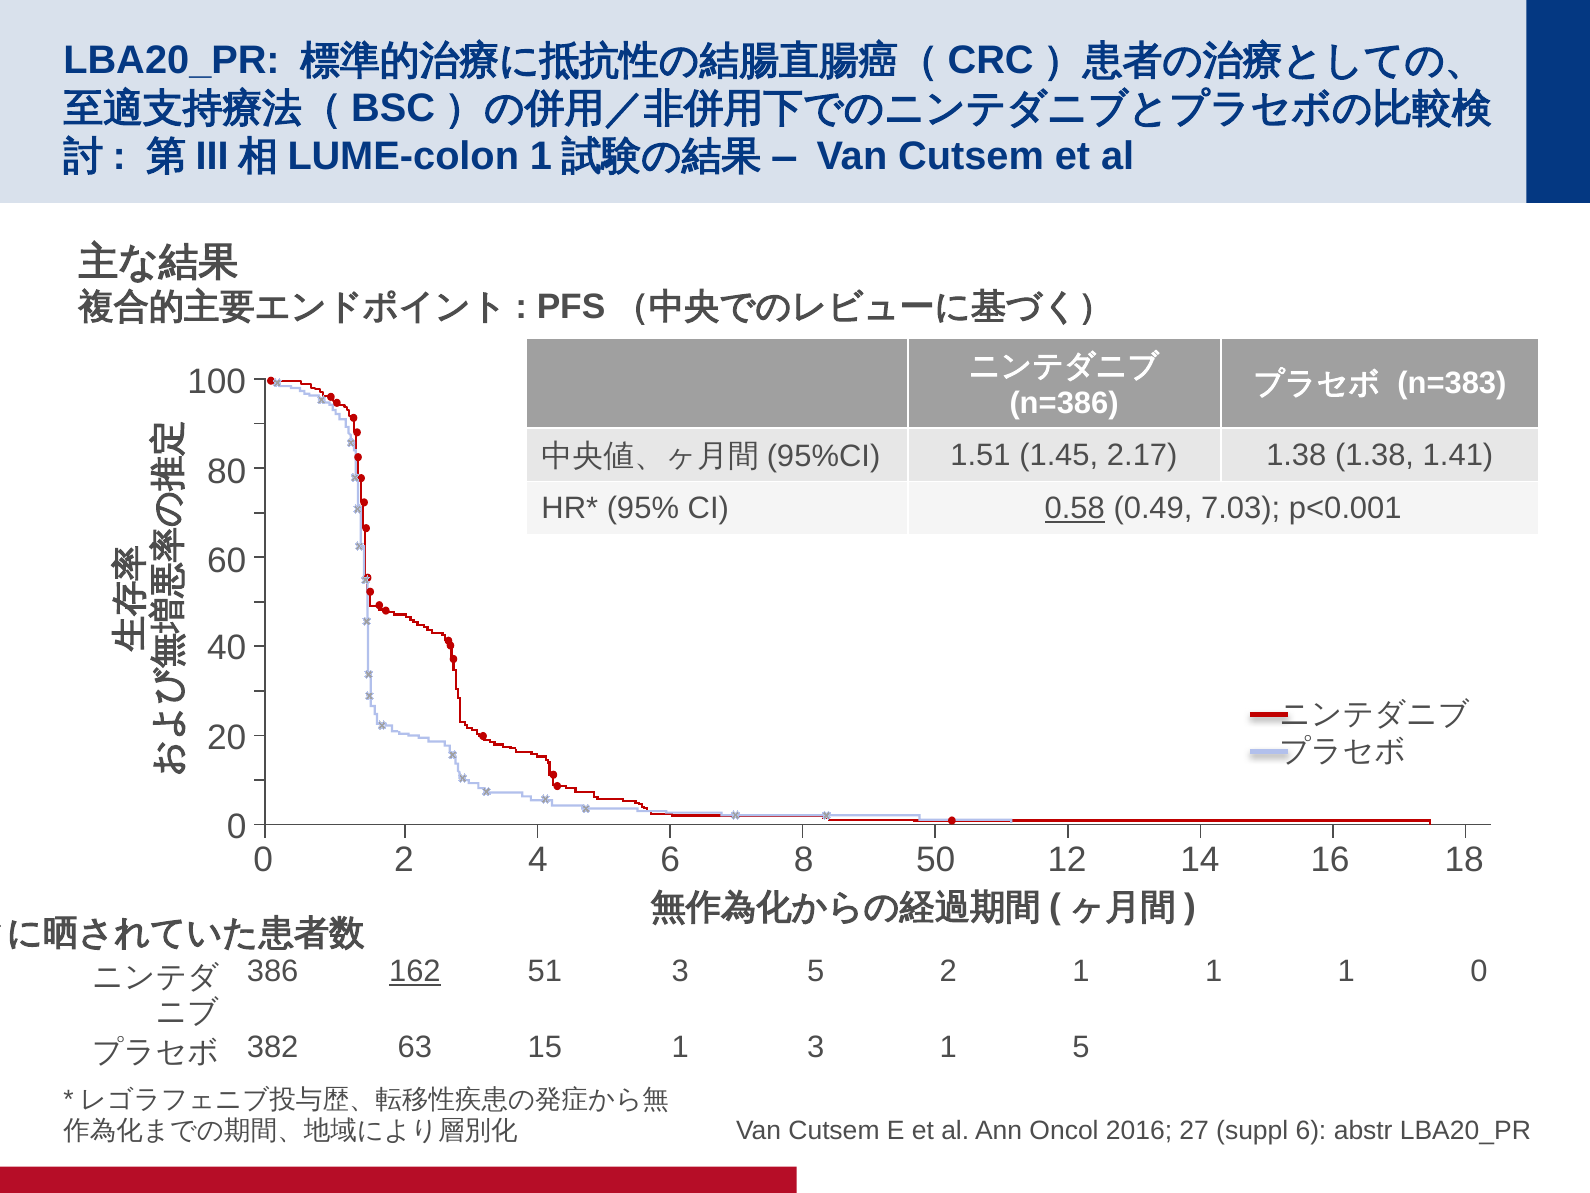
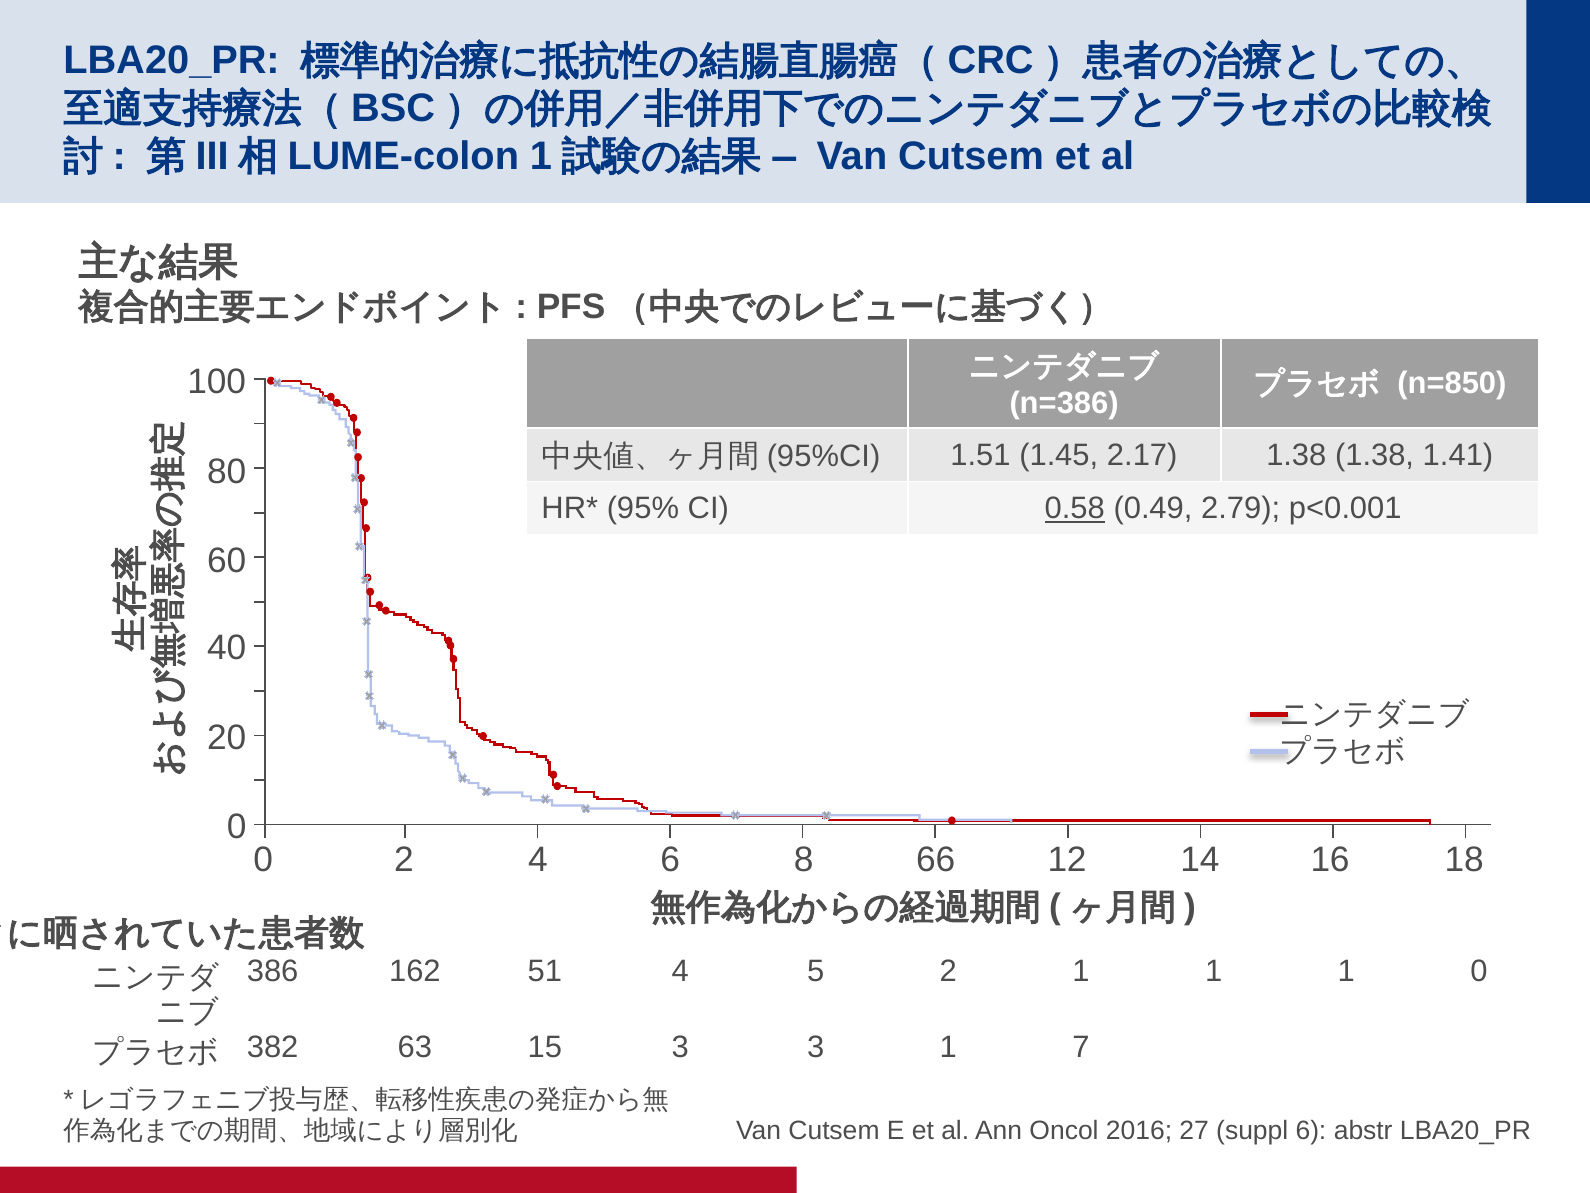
n=383: n=383 -> n=850
7.03: 7.03 -> 2.79
50: 50 -> 66
162 underline: present -> none
51 3: 3 -> 4
15 1: 1 -> 3
1 5: 5 -> 7
